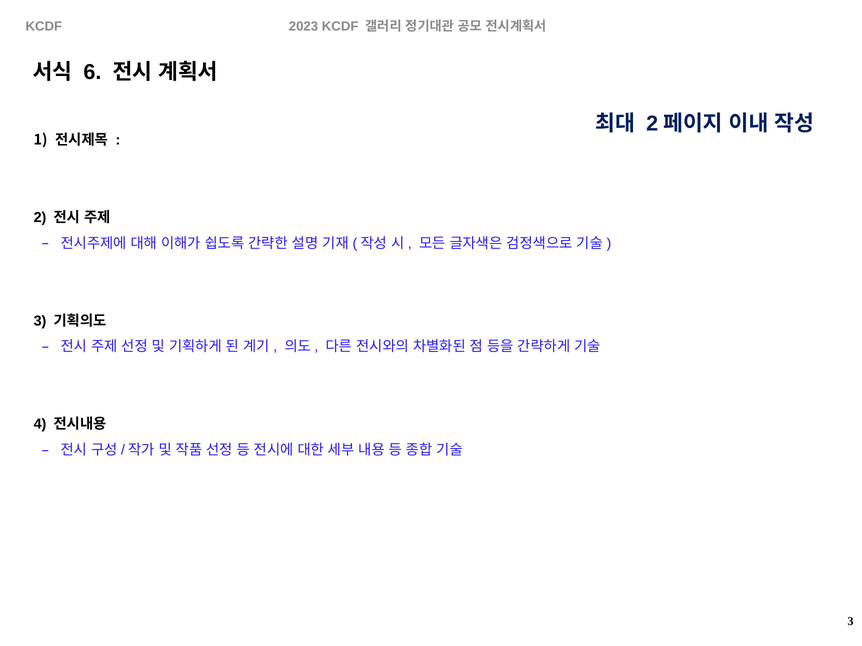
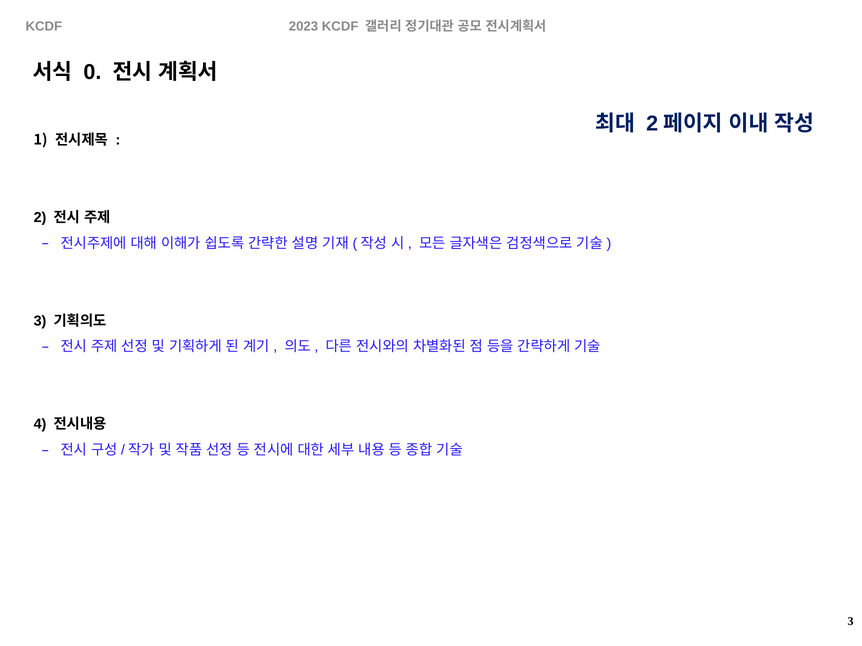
6: 6 -> 0
